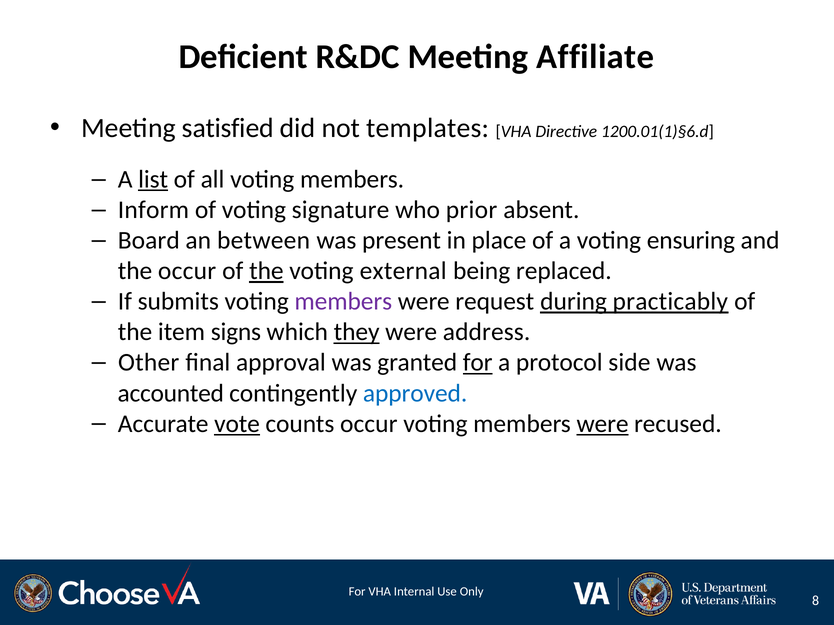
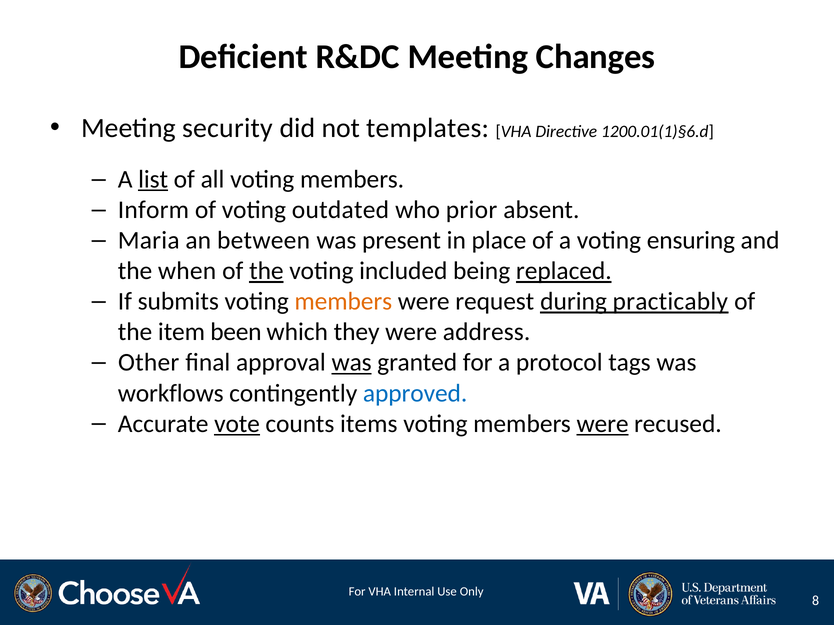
Affiliate: Affiliate -> Changes
satisfied: satisfied -> security
signature: signature -> outdated
Board: Board -> Maria
the occur: occur -> when
external: external -> included
replaced underline: none -> present
members at (343, 302) colour: purple -> orange
signs: signs -> been
they underline: present -> none
was at (352, 363) underline: none -> present
for at (478, 363) underline: present -> none
side: side -> tags
accounted: accounted -> workflows
counts occur: occur -> items
